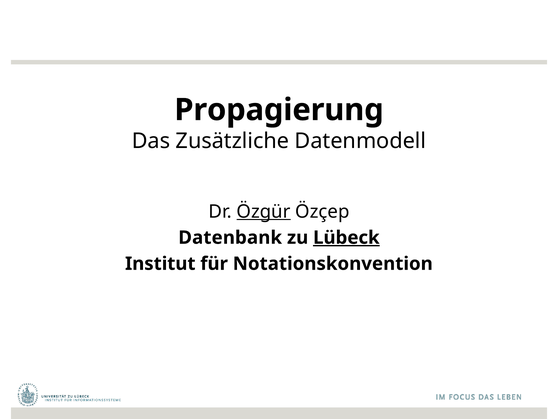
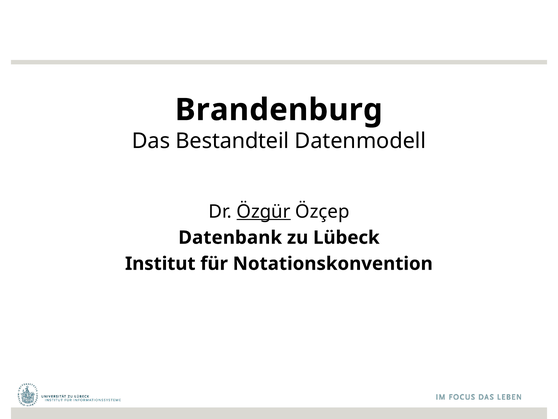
Propagierung: Propagierung -> Brandenburg
Zusätzliche: Zusätzliche -> Bestandteil
Lübeck underline: present -> none
